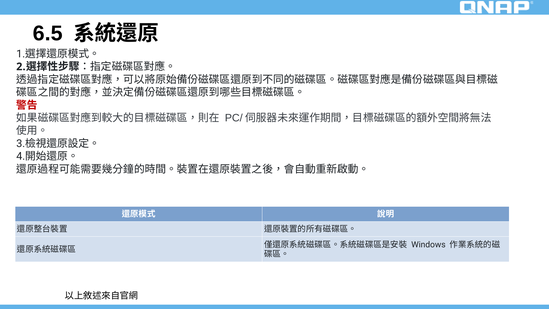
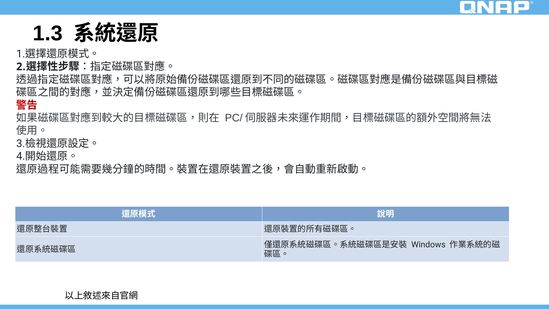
6.5: 6.5 -> 1.3
